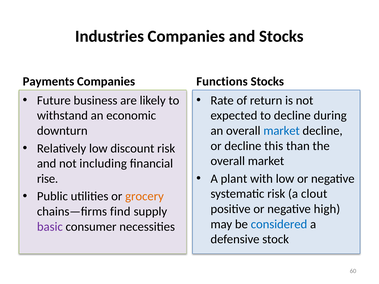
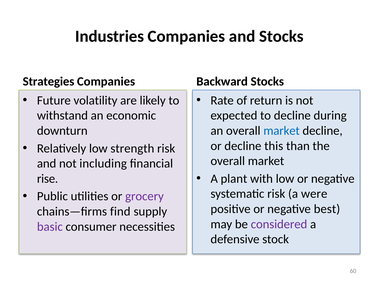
Payments: Payments -> Strategies
Functions: Functions -> Backward
business: business -> volatility
discount: discount -> strength
clout: clout -> were
grocery colour: orange -> purple
high: high -> best
considered colour: blue -> purple
